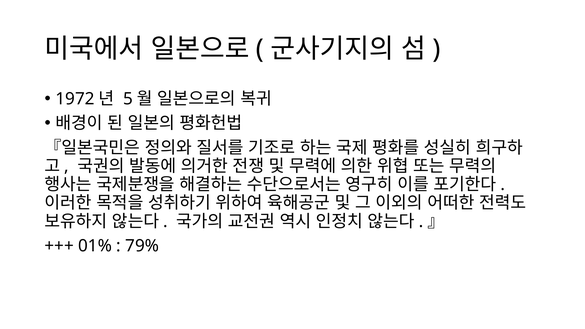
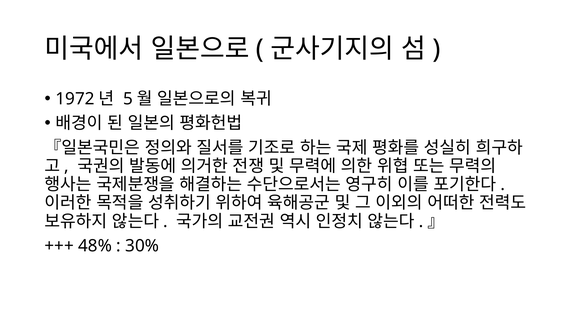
01%: 01% -> 48%
79%: 79% -> 30%
